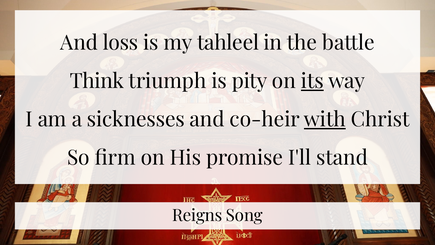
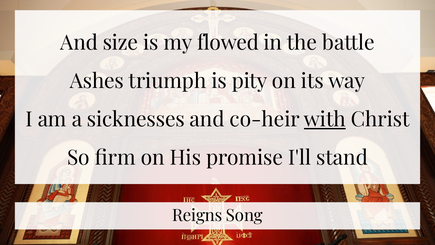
loss: loss -> size
tahleel: tahleel -> flowed
Think: Think -> Ashes
its underline: present -> none
